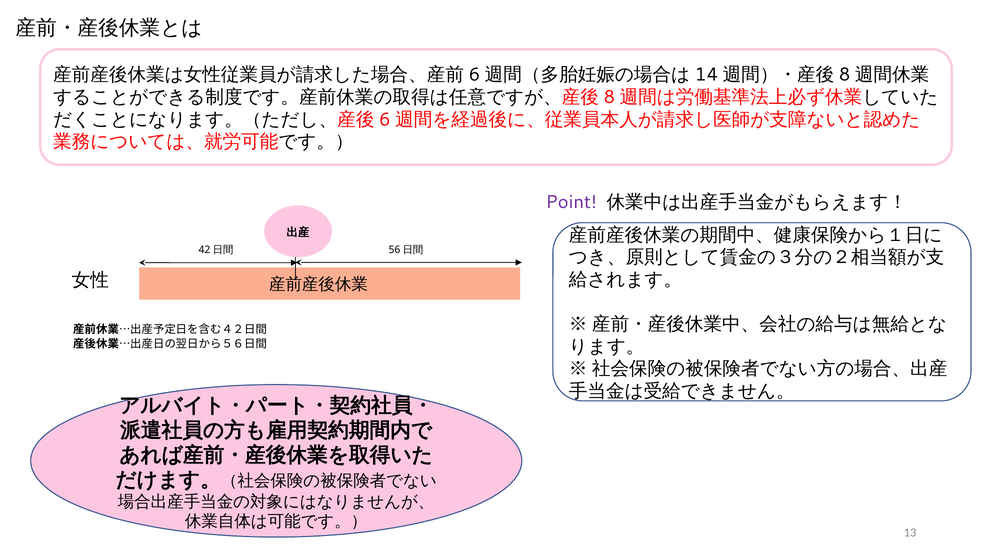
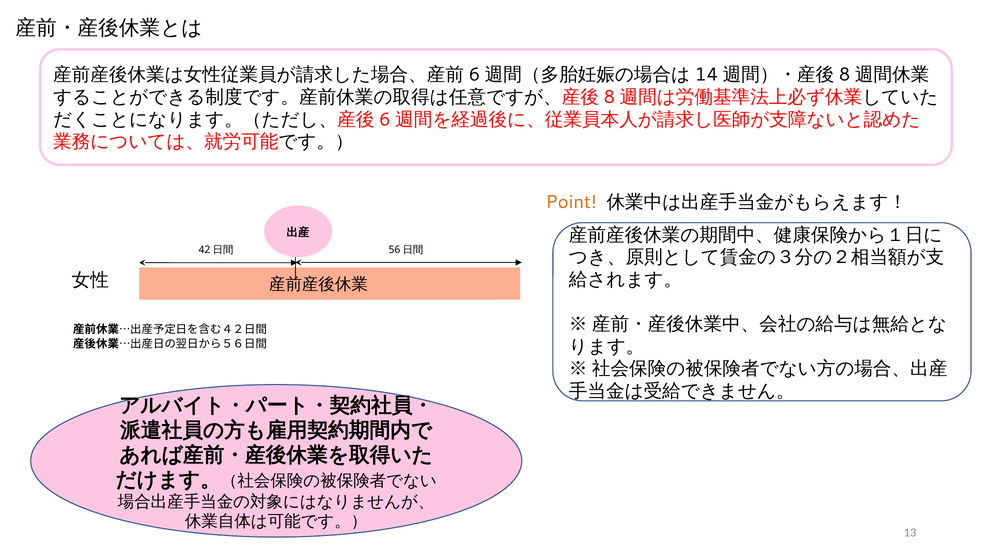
Point colour: purple -> orange
